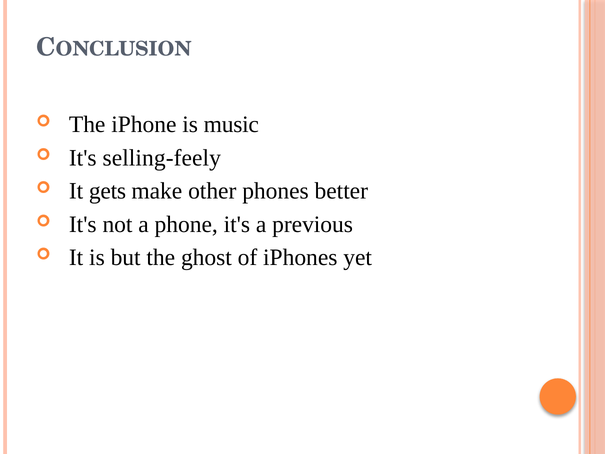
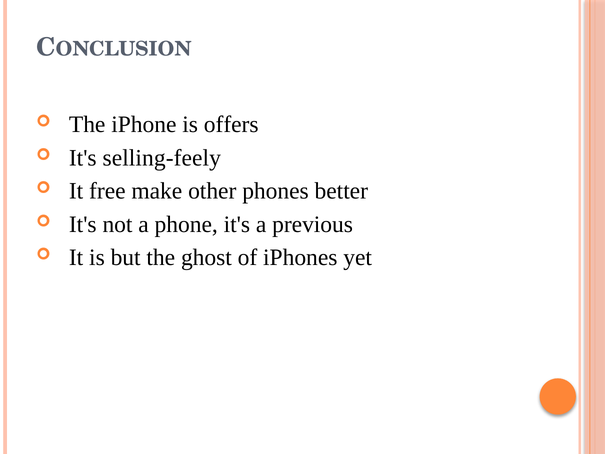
music: music -> offers
gets: gets -> free
